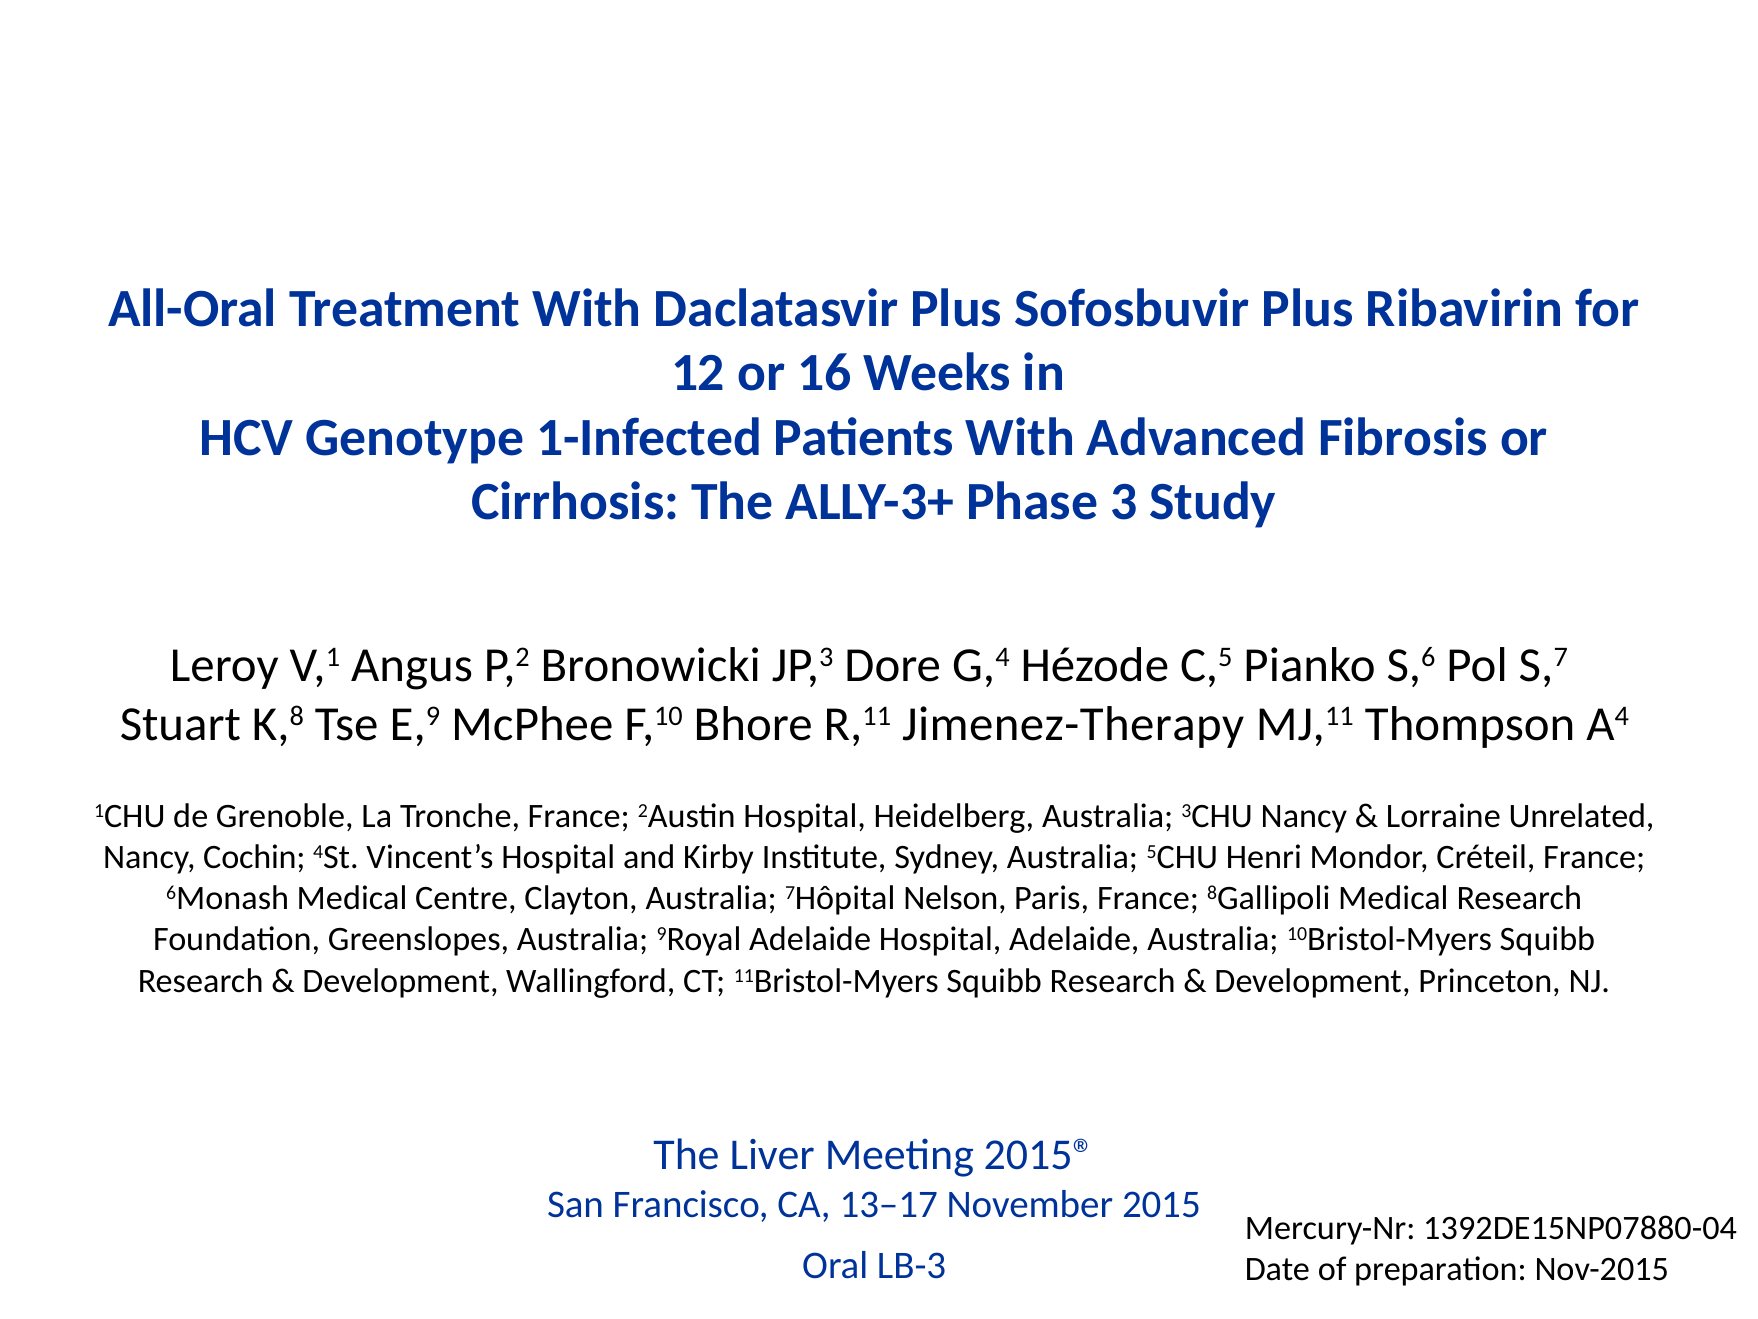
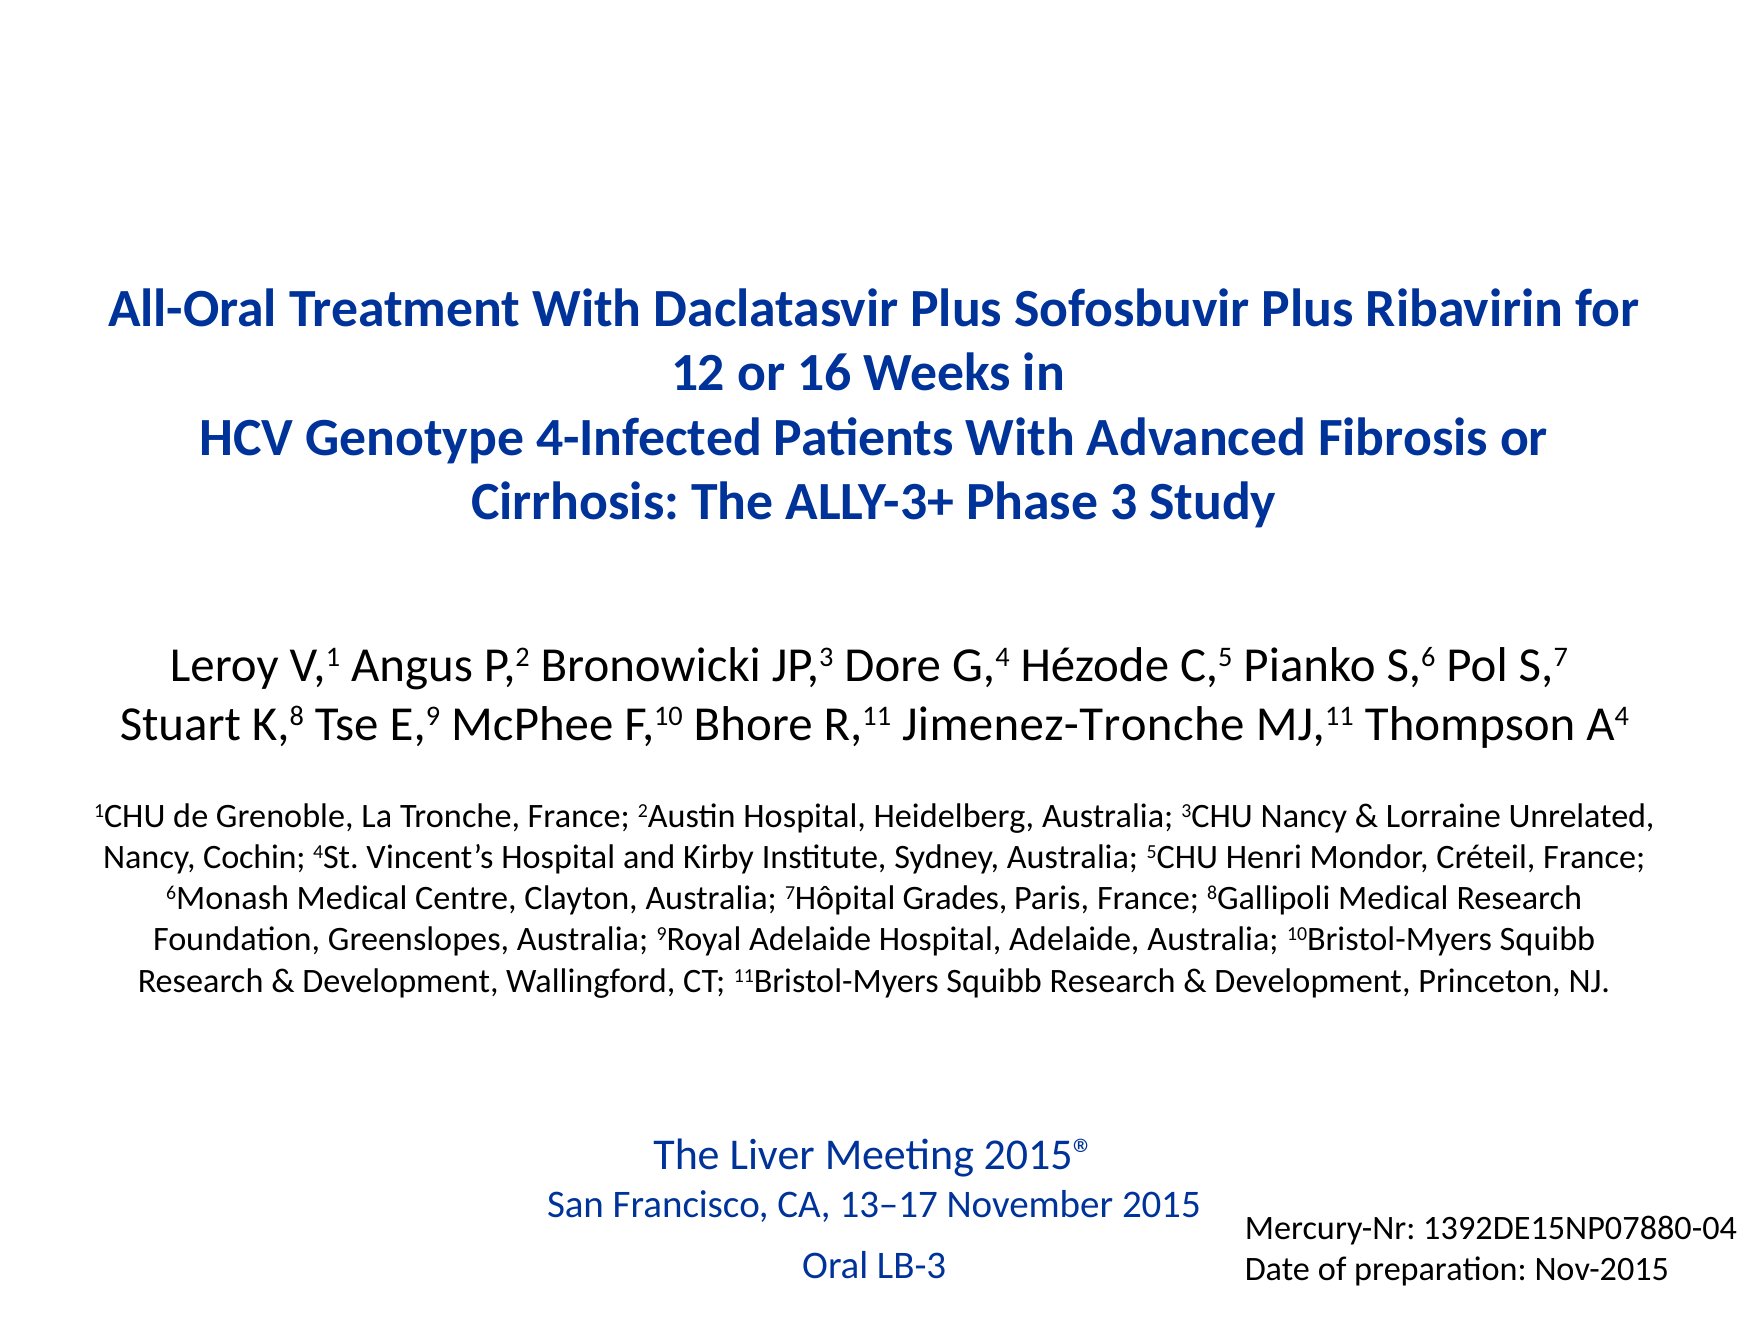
1-Infected: 1-Infected -> 4-Infected
Jimenez-Therapy: Jimenez-Therapy -> Jimenez-Tronche
Nelson: Nelson -> Grades
